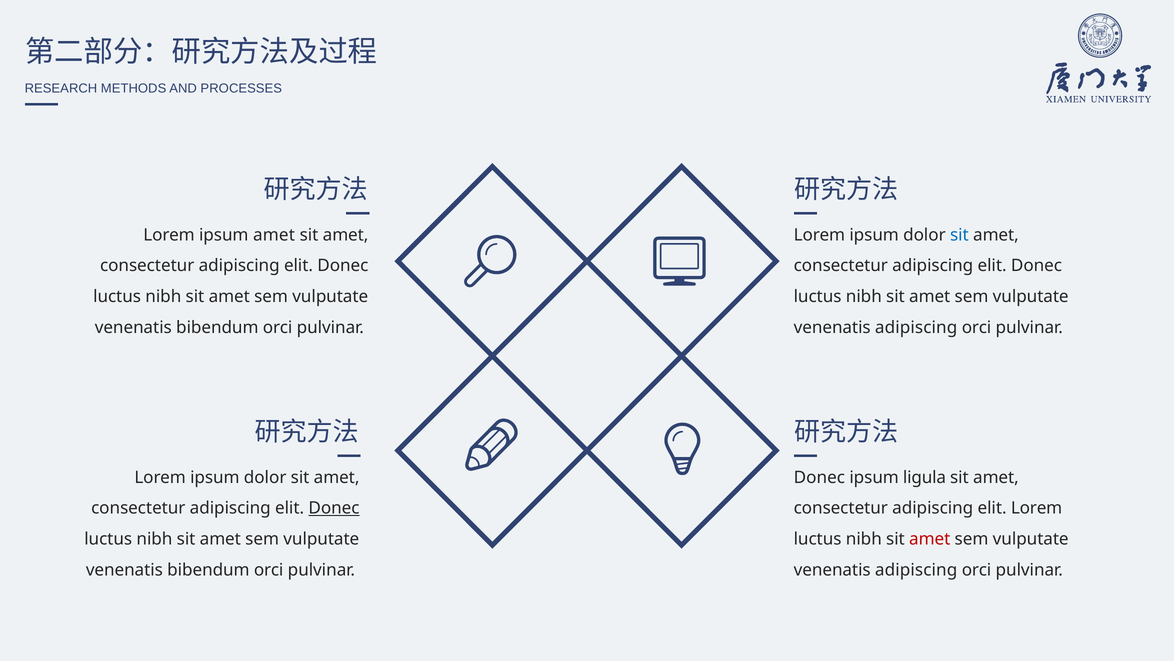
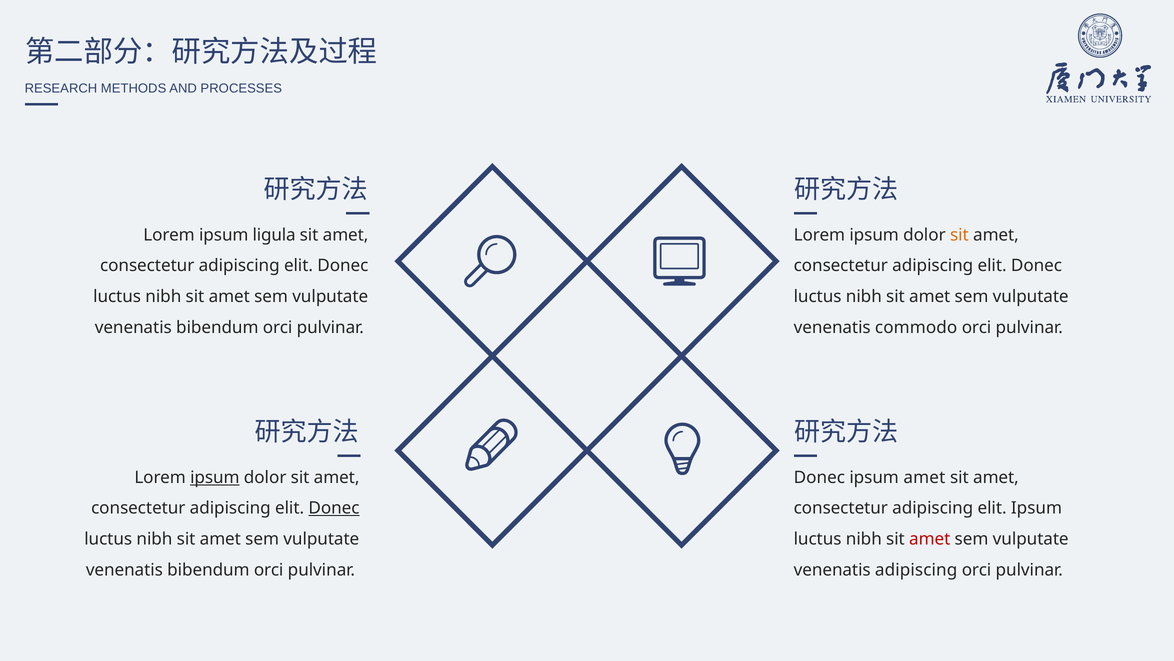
ipsum amet: amet -> ligula
sit at (959, 235) colour: blue -> orange
adipiscing at (916, 327): adipiscing -> commodo
ipsum at (215, 477) underline: none -> present
ipsum ligula: ligula -> amet
elit Lorem: Lorem -> Ipsum
